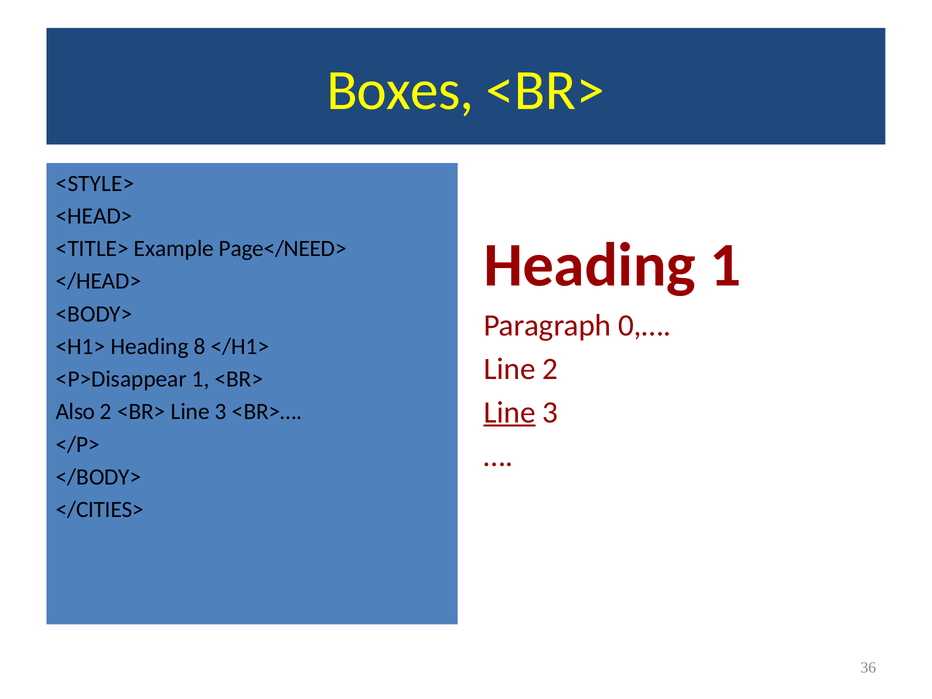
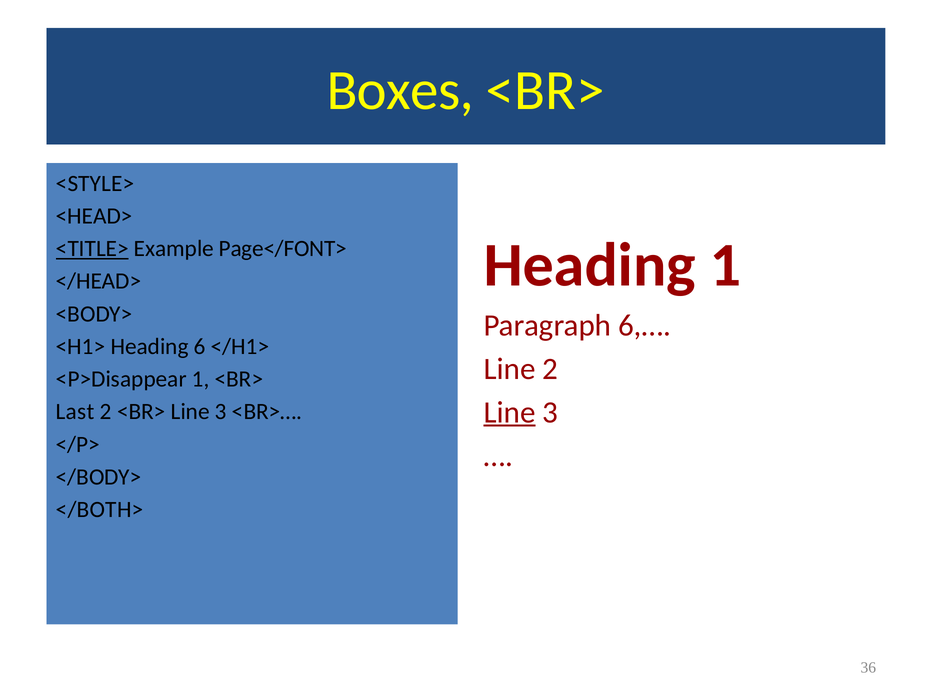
<TITLE> underline: none -> present
Page</NEED>: Page</NEED> -> Page</FONT>
0,…: 0,… -> 6,…
8: 8 -> 6
Also: Also -> Last
</CITIES>: </CITIES> -> </BOTH>
